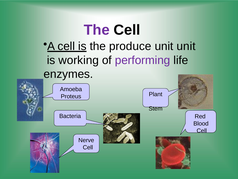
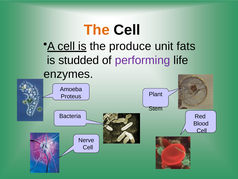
The at (97, 30) colour: purple -> orange
unit unit: unit -> fats
working: working -> studded
